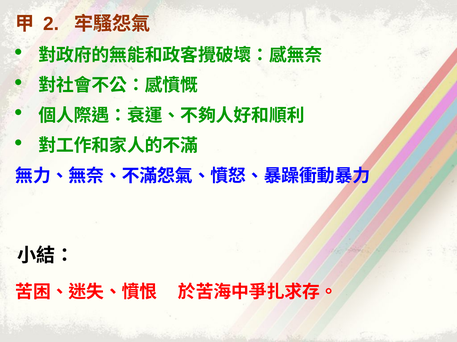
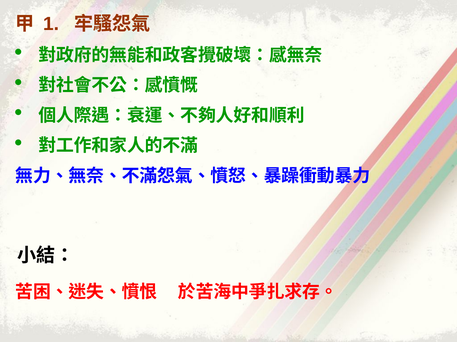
2: 2 -> 1
